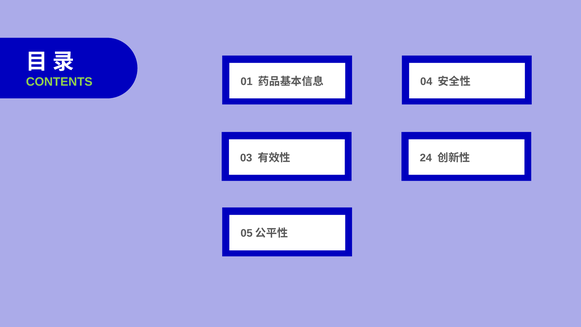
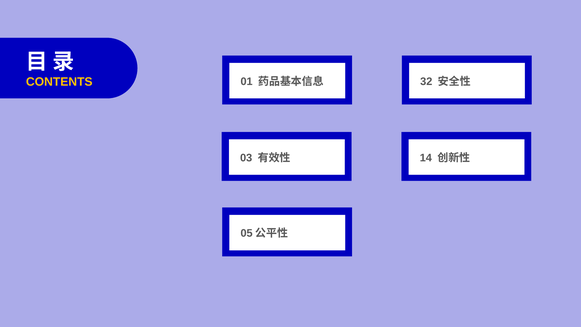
CONTENTS colour: light green -> yellow
04: 04 -> 32
24: 24 -> 14
